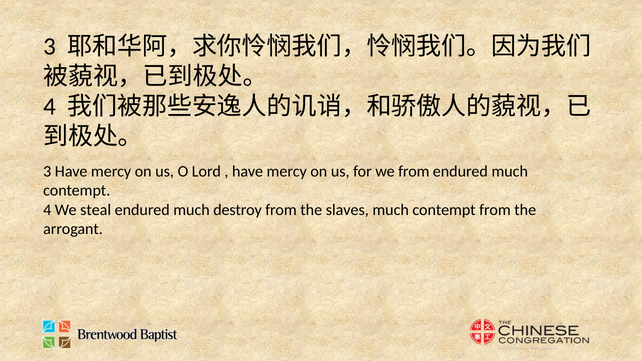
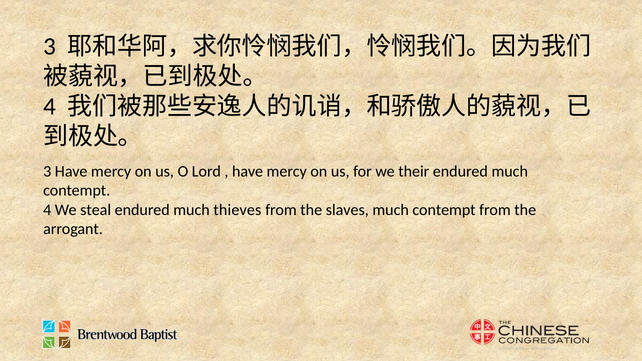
we from: from -> their
destroy: destroy -> thieves
